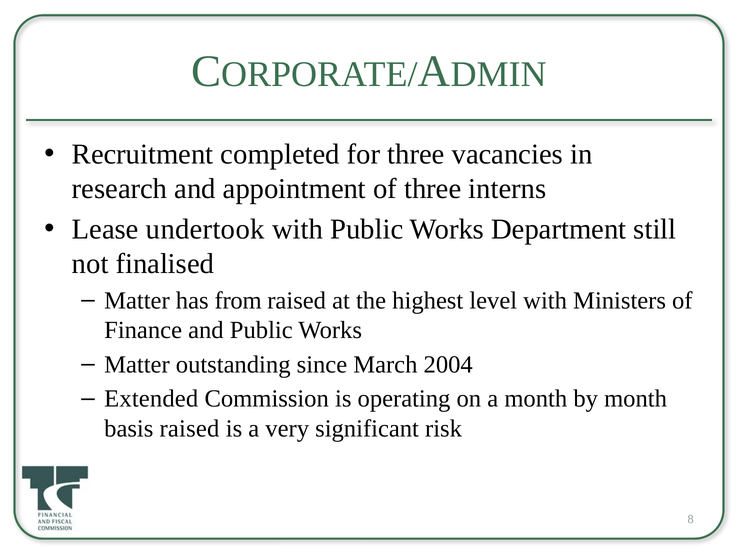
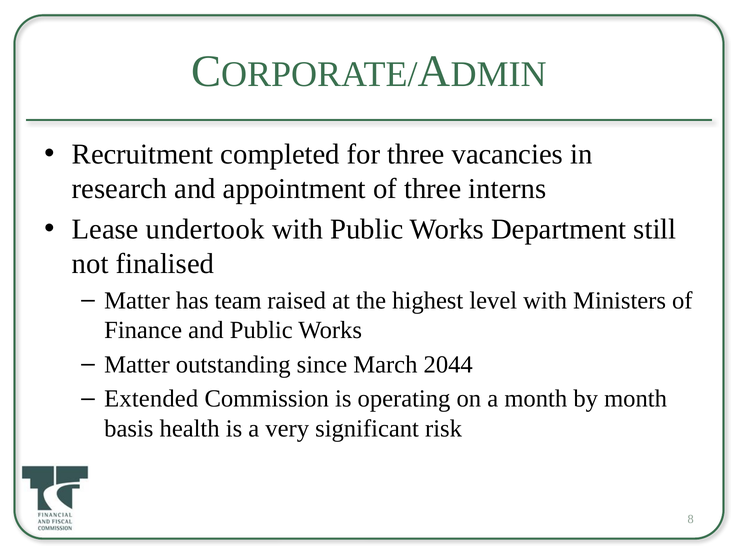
from: from -> team
2004: 2004 -> 2044
basis raised: raised -> health
